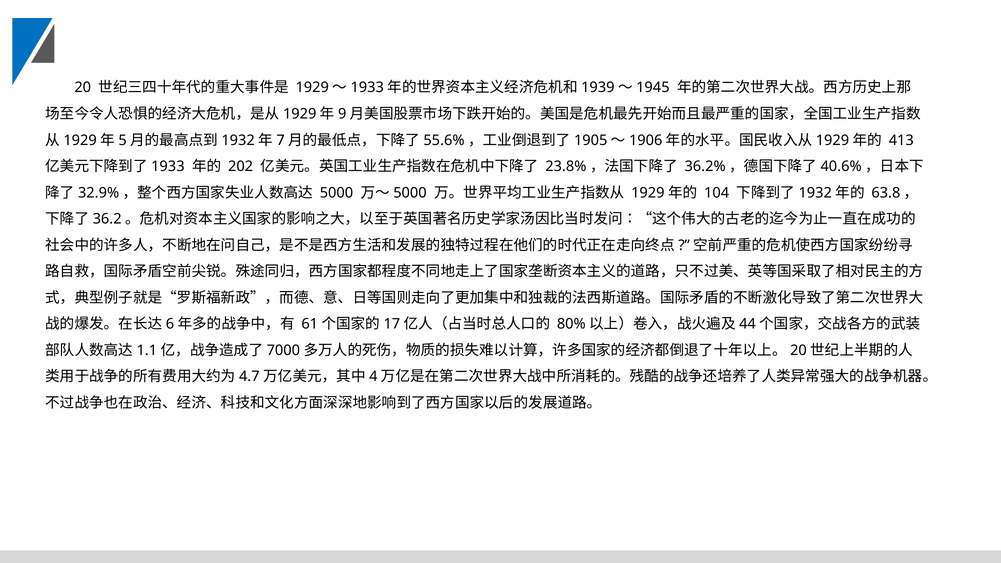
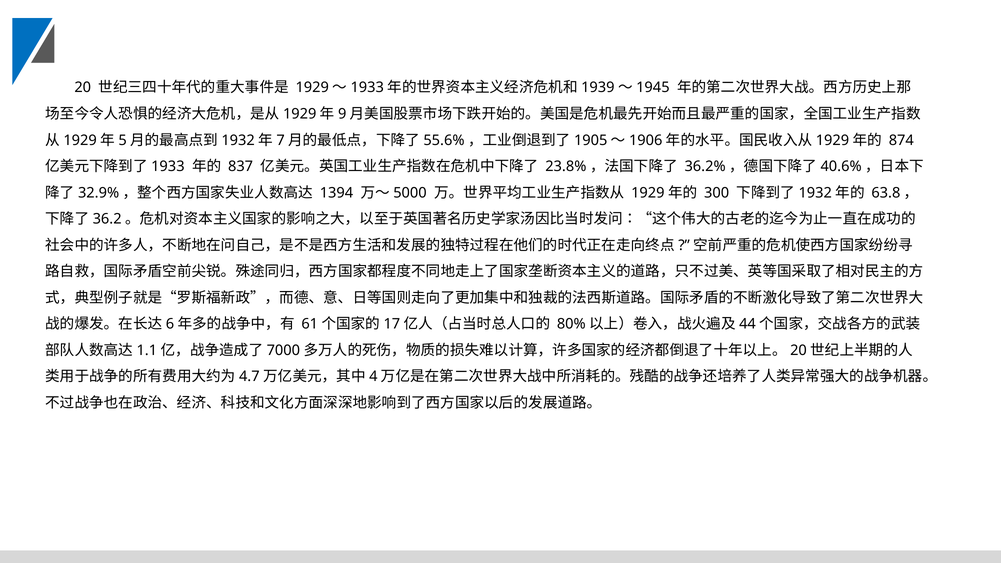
413: 413 -> 874
202: 202 -> 837
5000: 5000 -> 1394
104: 104 -> 300
